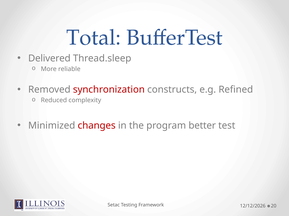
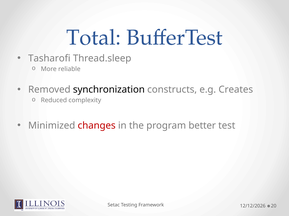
Delivered: Delivered -> Tasharofi
synchronization colour: red -> black
Refined: Refined -> Creates
